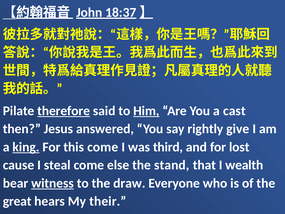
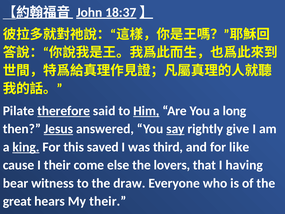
cast: cast -> long
Jesus underline: none -> present
say underline: none -> present
this come: come -> saved
lost: lost -> like
I steal: steal -> their
stand: stand -> lovers
wealth: wealth -> having
witness underline: present -> none
